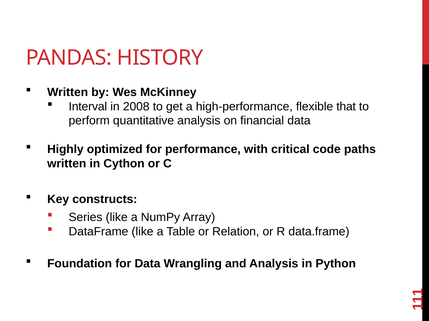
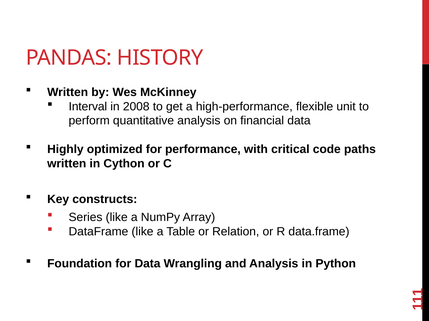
that: that -> unit
